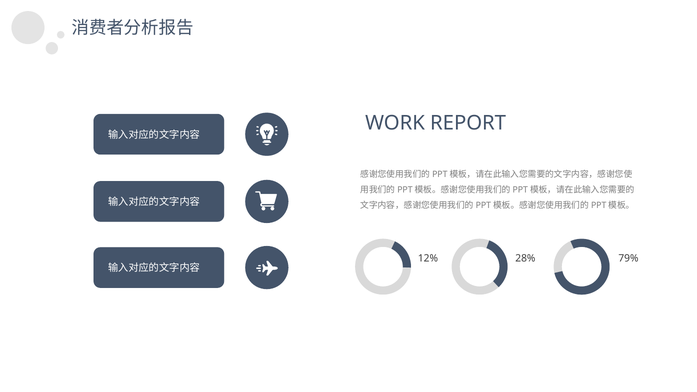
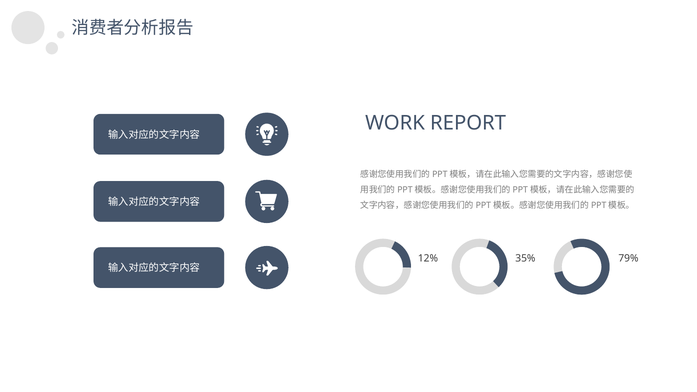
28%: 28% -> 35%
